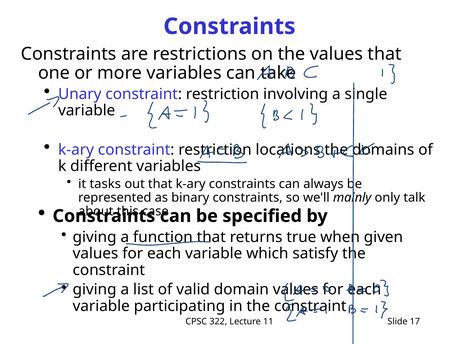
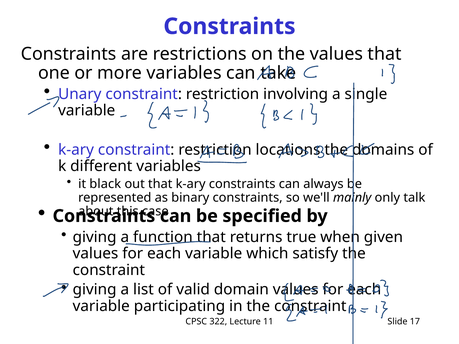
tasks: tasks -> black
